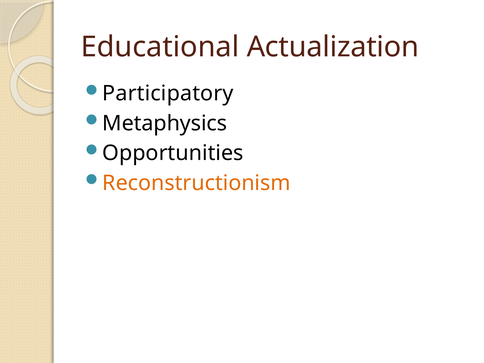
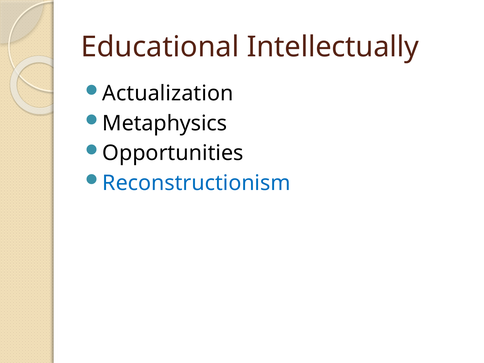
Actualization: Actualization -> Intellectually
Participatory: Participatory -> Actualization
Reconstructionism colour: orange -> blue
